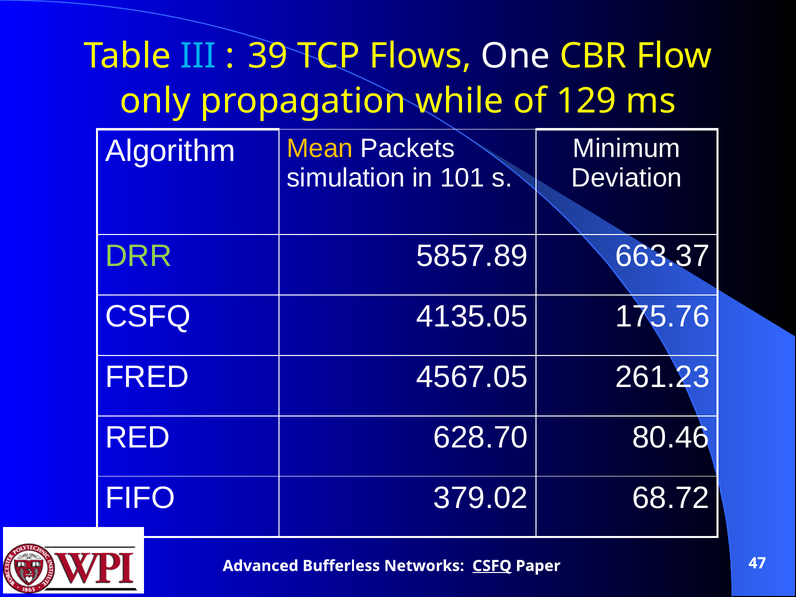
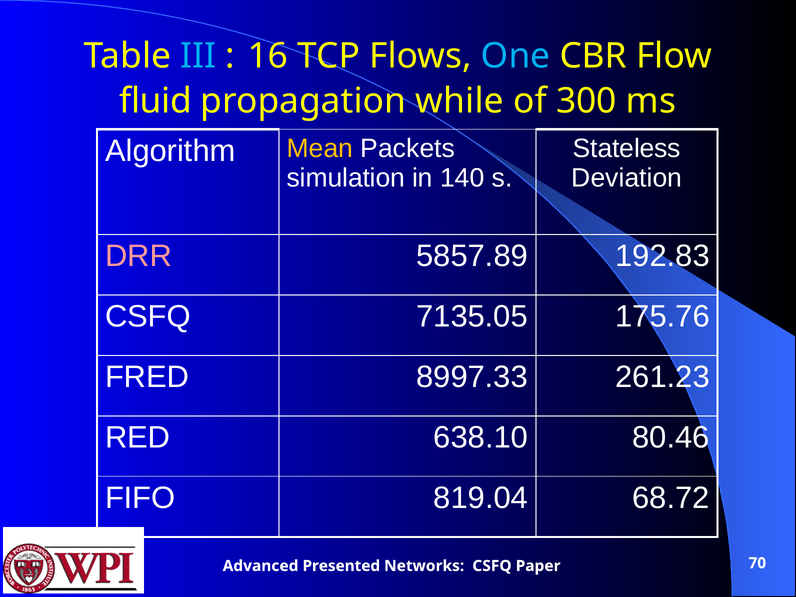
39: 39 -> 16
One colour: white -> light blue
only: only -> fluid
129: 129 -> 300
Minimum: Minimum -> Stateless
101: 101 -> 140
DRR colour: light green -> pink
663.37: 663.37 -> 192.83
4135.05: 4135.05 -> 7135.05
4567.05: 4567.05 -> 8997.33
628.70: 628.70 -> 638.10
379.02: 379.02 -> 819.04
Bufferless: Bufferless -> Presented
CSFQ at (492, 566) underline: present -> none
47: 47 -> 70
